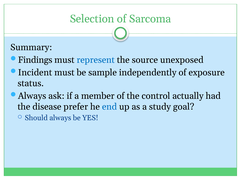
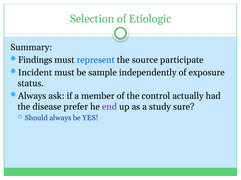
Sarcoma: Sarcoma -> Etiologic
unexposed: unexposed -> participate
end colour: blue -> purple
goal: goal -> sure
